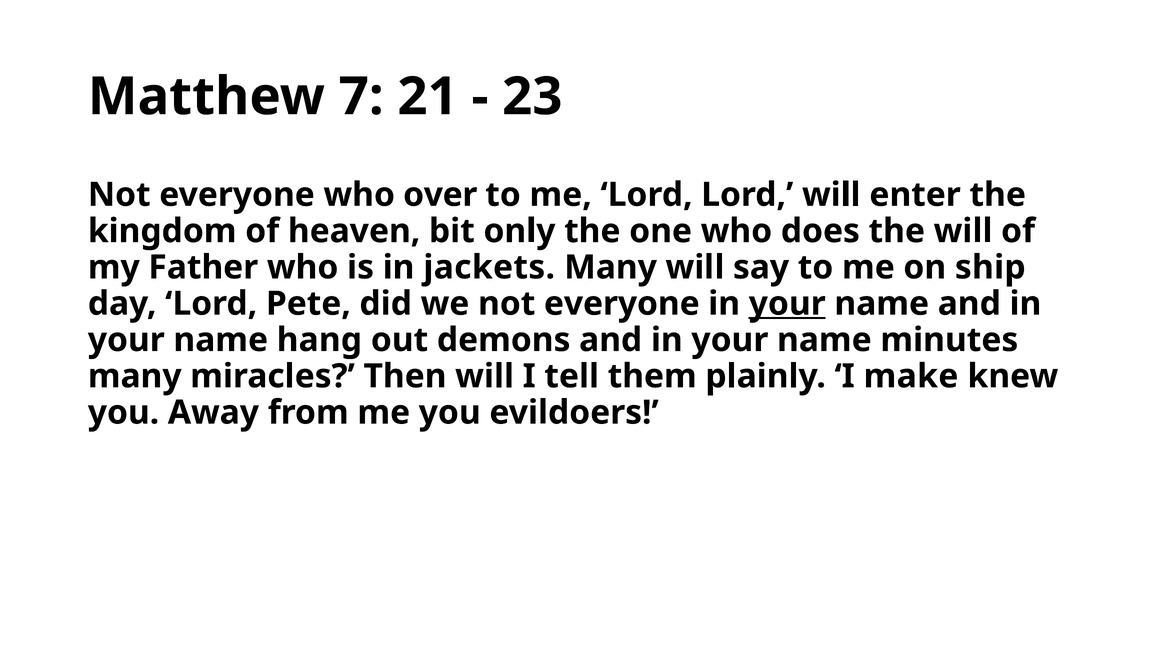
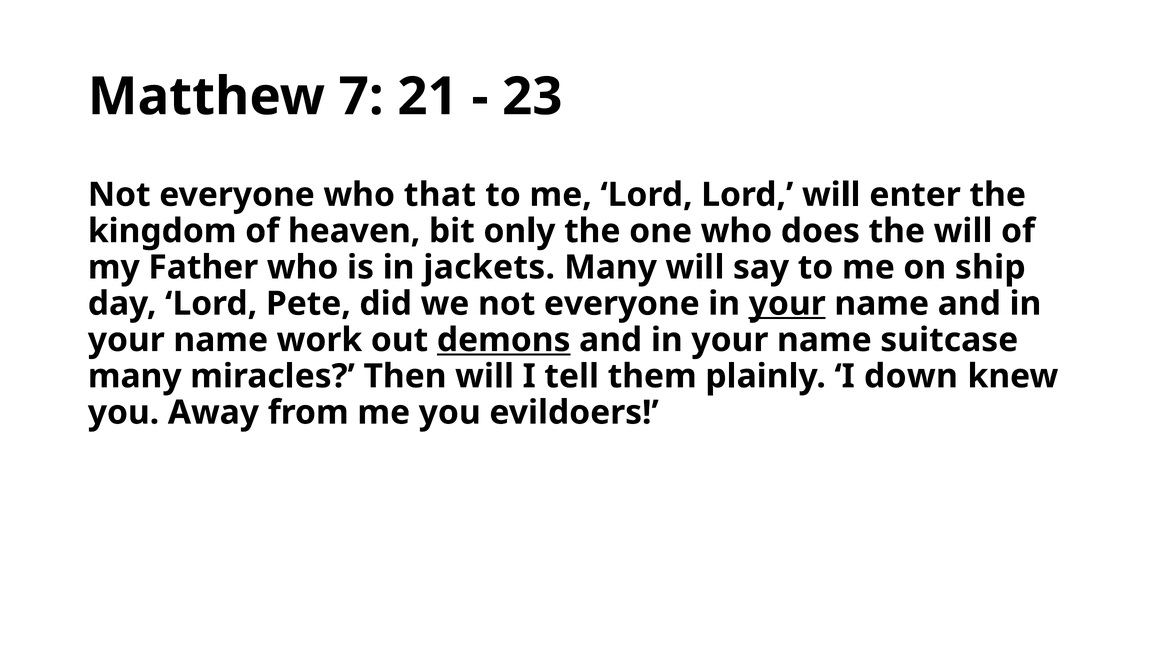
over: over -> that
hang: hang -> work
demons underline: none -> present
minutes: minutes -> suitcase
make: make -> down
